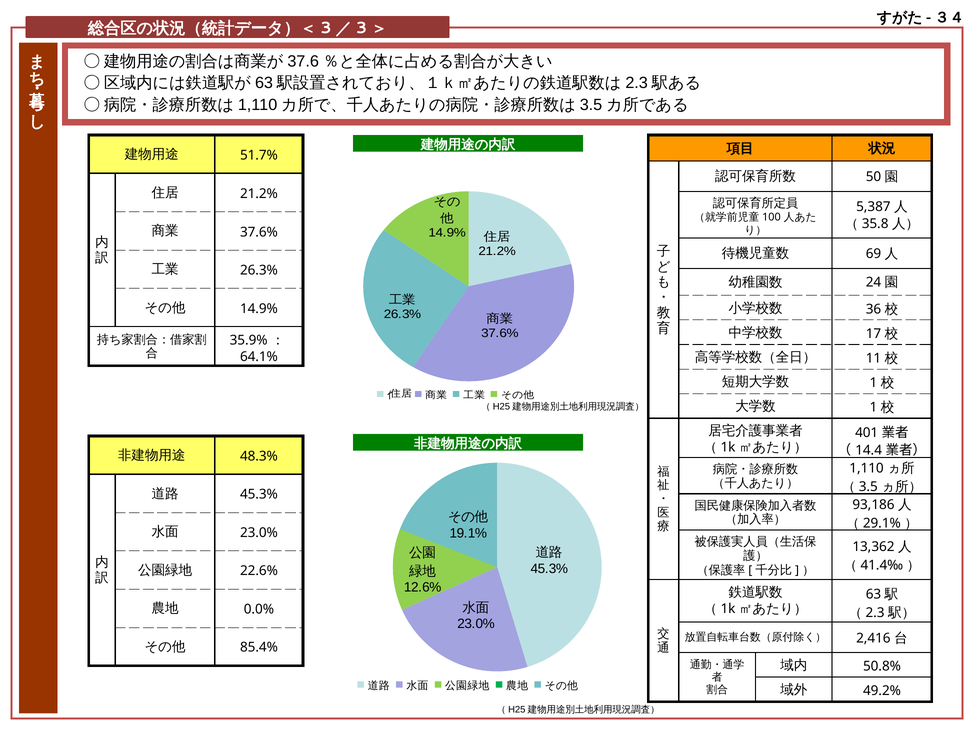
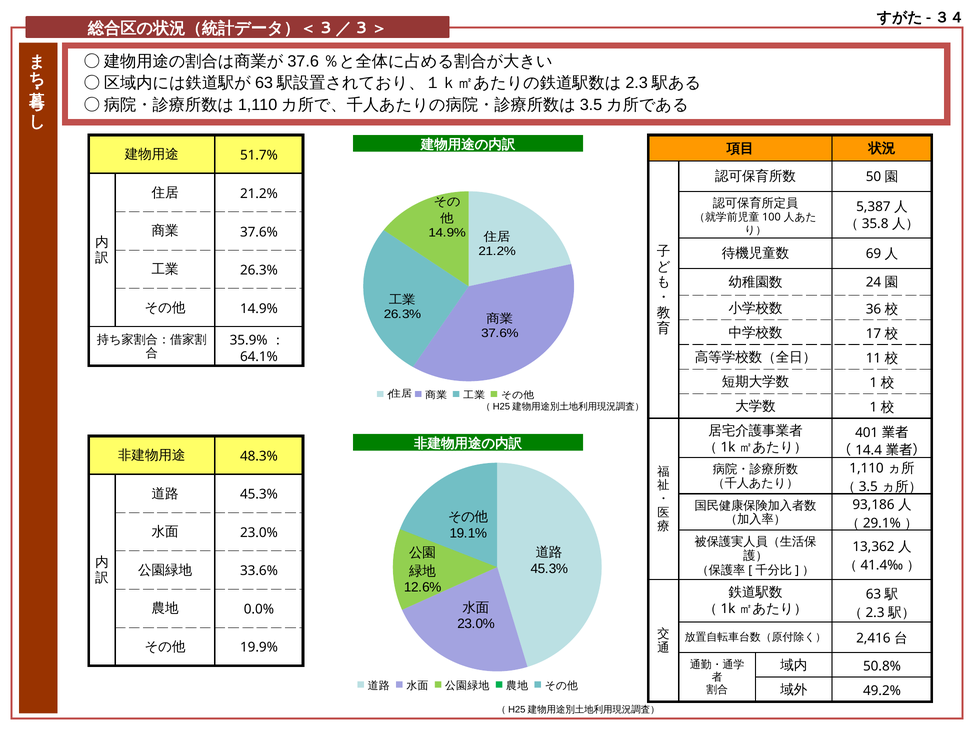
22.6%: 22.6% -> 33.6%
85.4%: 85.4% -> 19.9%
